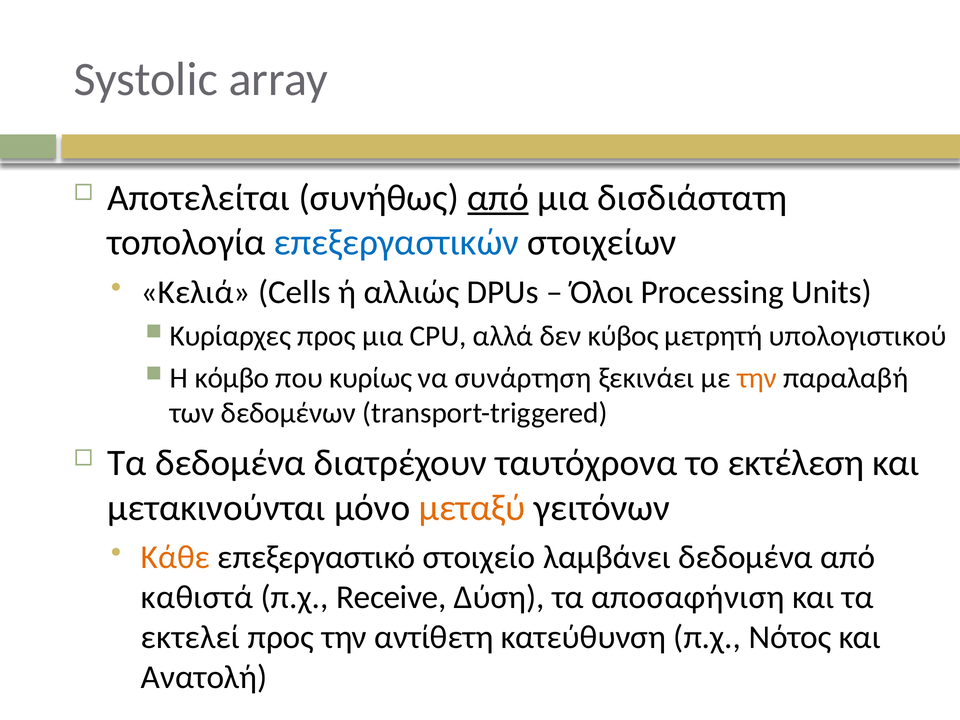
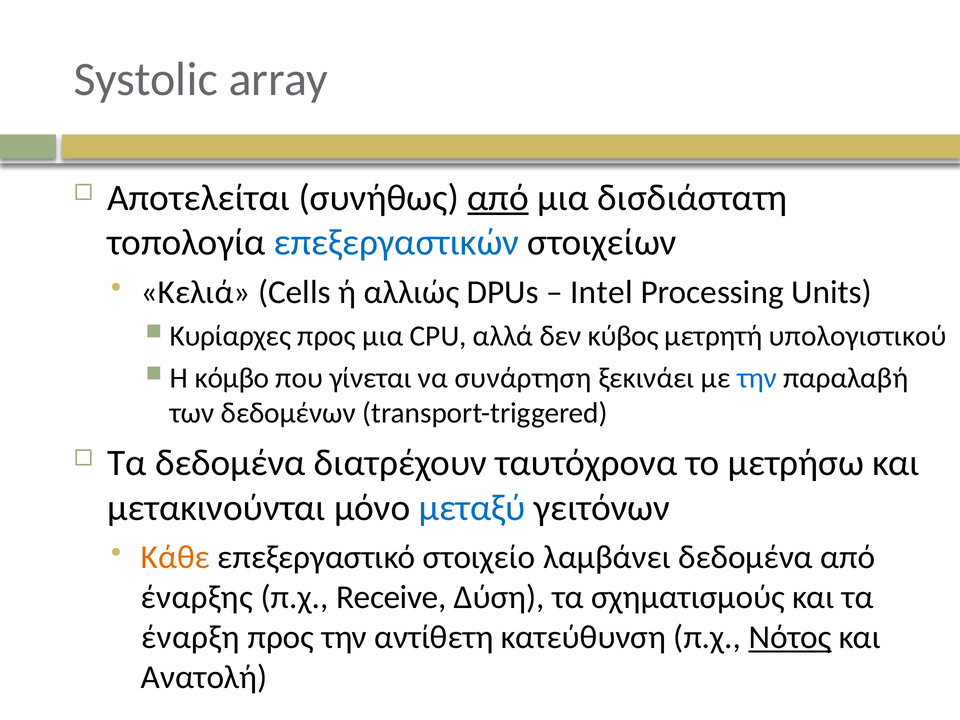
Όλοι: Όλοι -> Intel
κυρίως: κυρίως -> γίνεται
την at (757, 378) colour: orange -> blue
εκτέλεση: εκτέλεση -> μετρήσω
μεταξύ colour: orange -> blue
καθιστά: καθιστά -> έναρξης
αποσαφήνιση: αποσαφήνιση -> σχηματισμούς
εκτελεί: εκτελεί -> έναρξη
Νότος underline: none -> present
